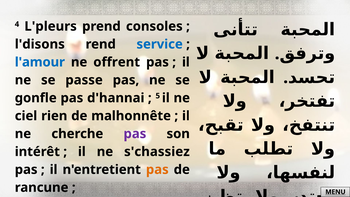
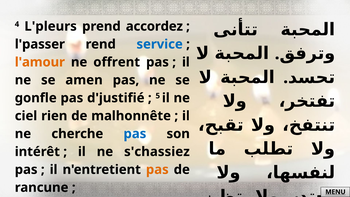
consoles: consoles -> accordez
l'disons: l'disons -> l'passer
l'amour colour: blue -> orange
passe: passe -> amen
d'hannai: d'hannai -> d'justifié
pas at (135, 134) colour: purple -> blue
